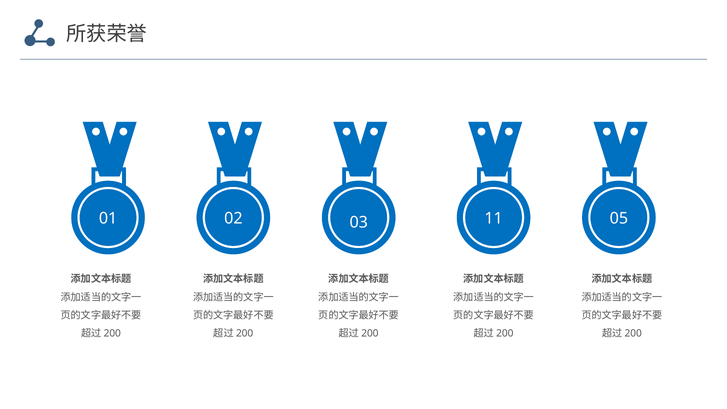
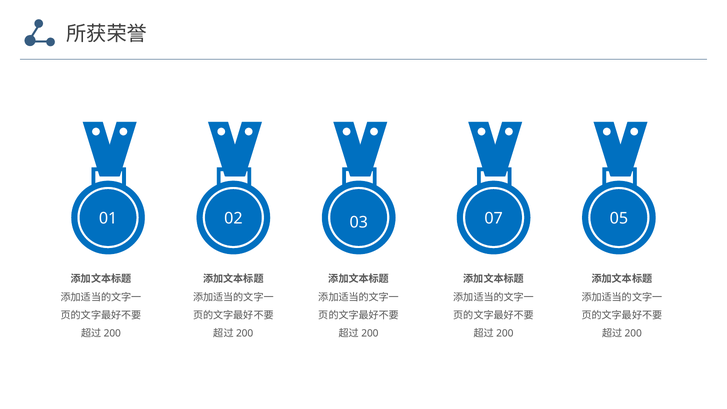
11: 11 -> 07
